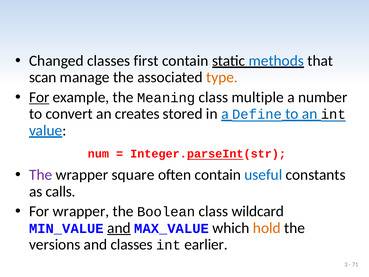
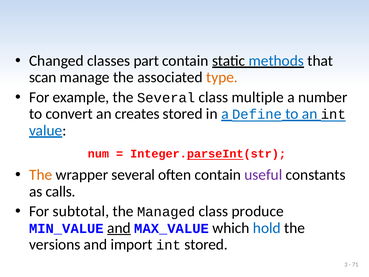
first: first -> part
For at (39, 97) underline: present -> none
the Meaning: Meaning -> Several
The at (41, 175) colour: purple -> orange
wrapper square: square -> several
useful colour: blue -> purple
For wrapper: wrapper -> subtotal
Boolean: Boolean -> Managed
wildcard: wildcard -> produce
hold colour: orange -> blue
and classes: classes -> import
int earlier: earlier -> stored
